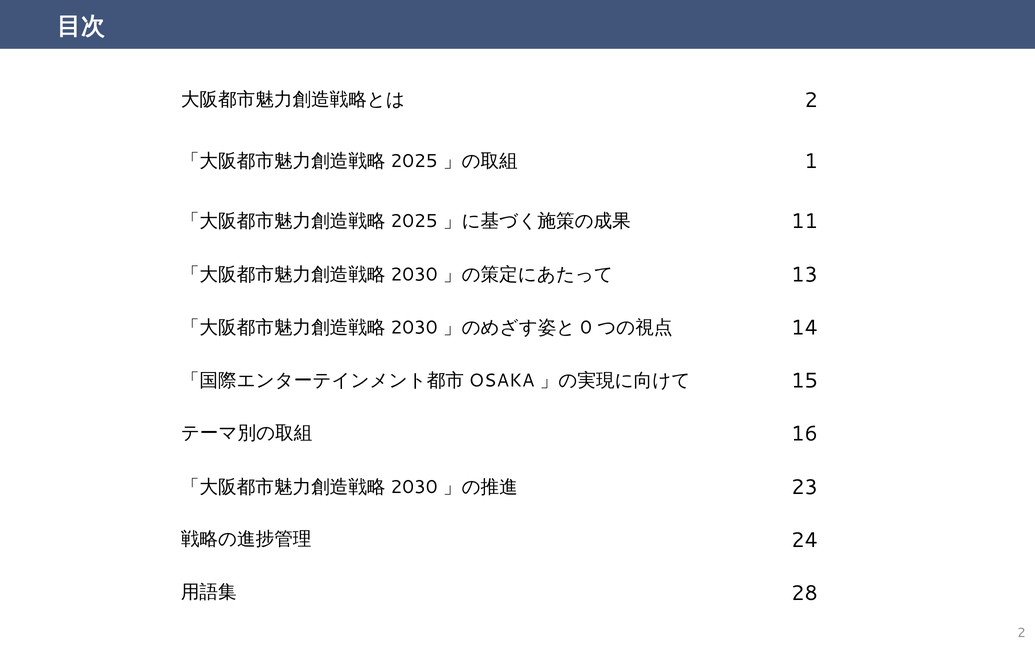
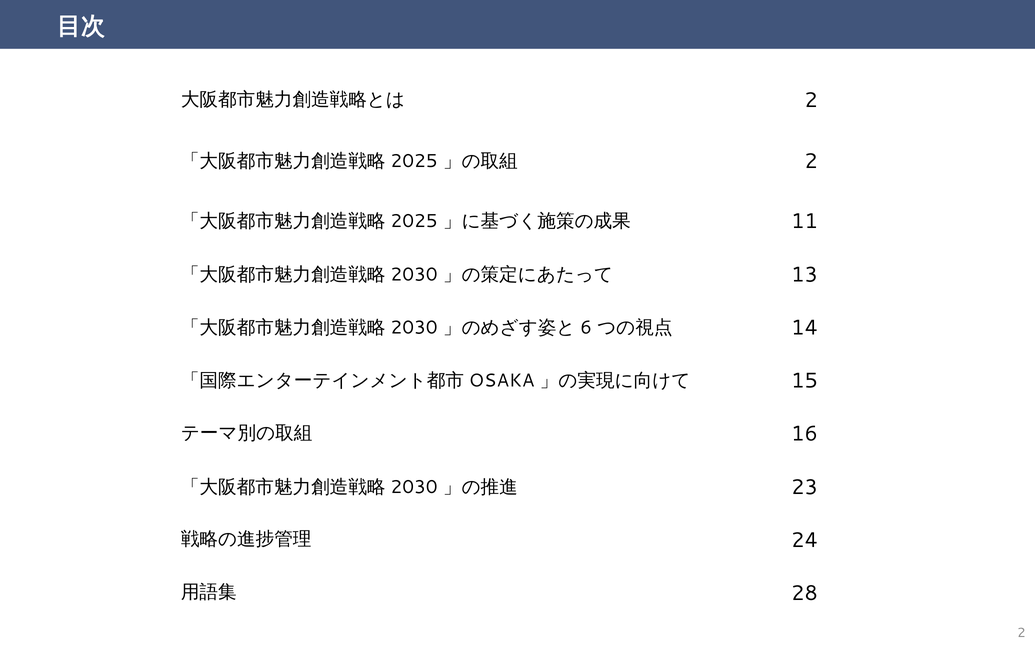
1 at (811, 161): 1 -> 2
0: 0 -> 6
